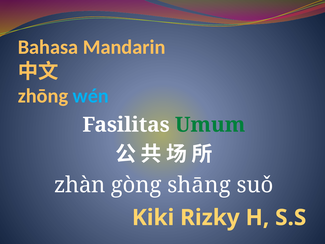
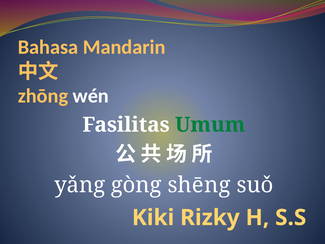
wén colour: light blue -> white
zhàn: zhàn -> yǎng
shāng: shāng -> shēng
